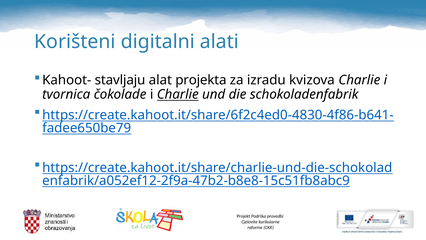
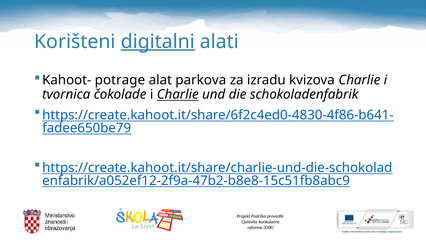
digitalni underline: none -> present
stavljaju: stavljaju -> potrage
projekta: projekta -> parkova
